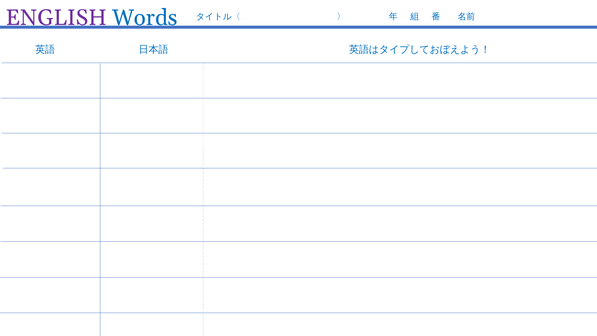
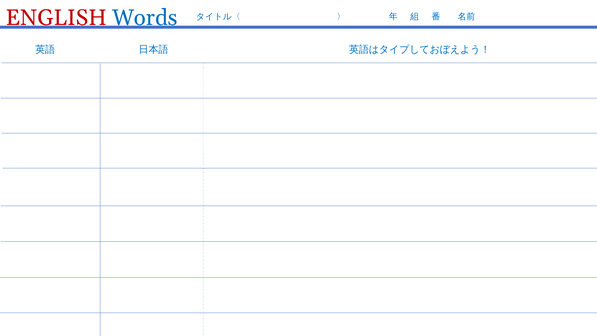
ENGLISH colour: purple -> red
